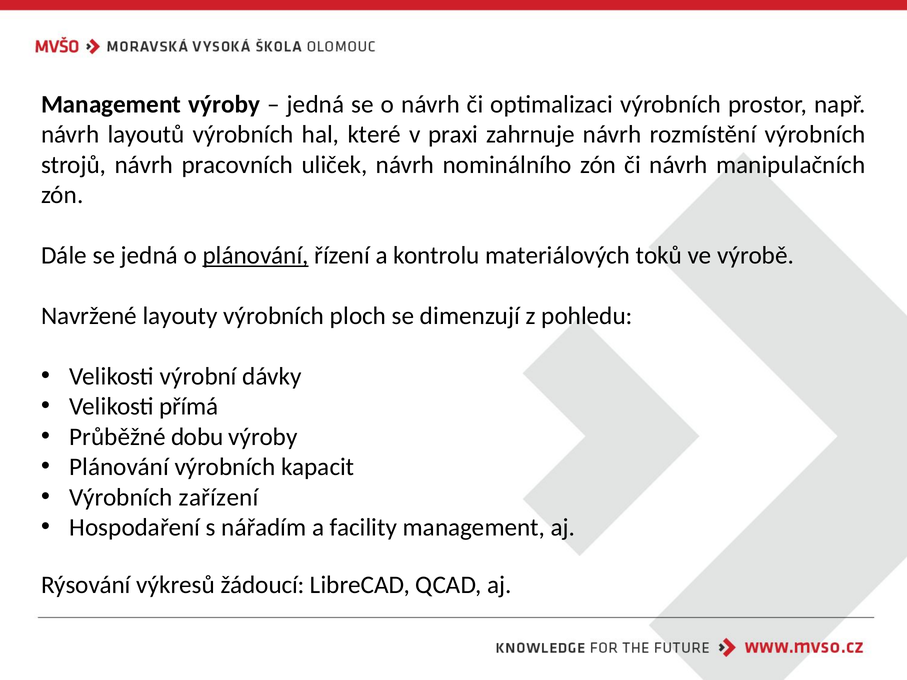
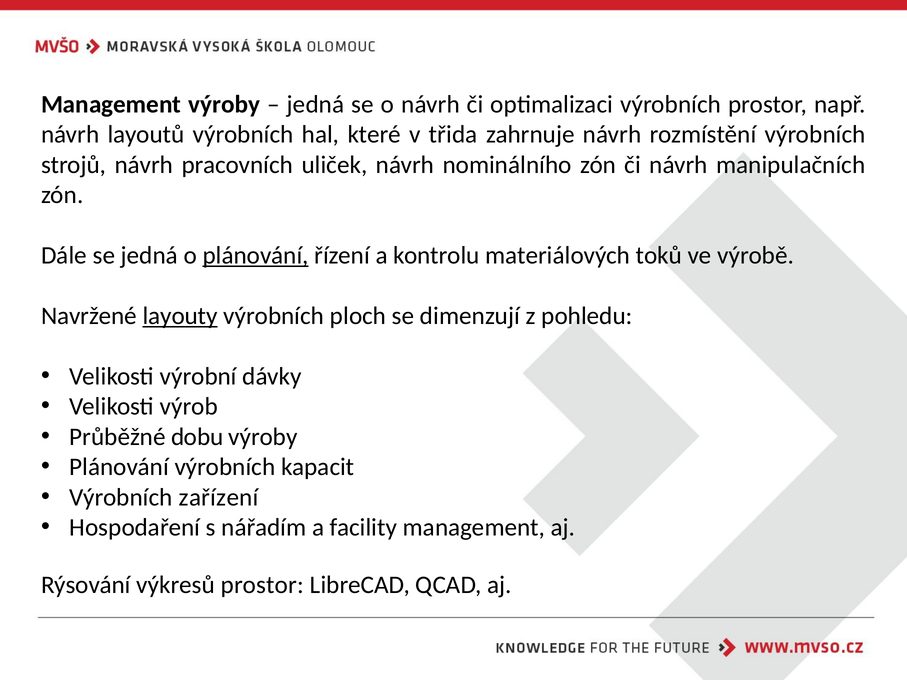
praxi: praxi -> třida
layouty underline: none -> present
přímá: přímá -> výrob
výkresů žádoucí: žádoucí -> prostor
